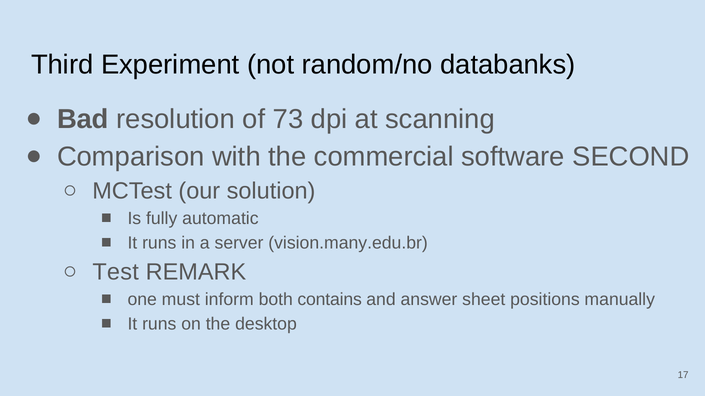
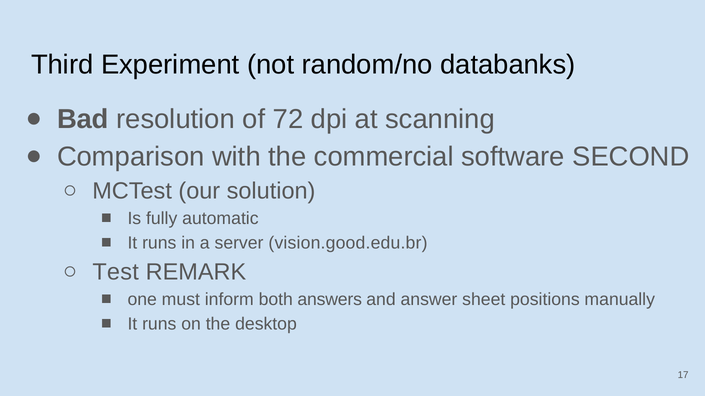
73: 73 -> 72
vision.many.edu.br: vision.many.edu.br -> vision.good.edu.br
contains: contains -> answers
